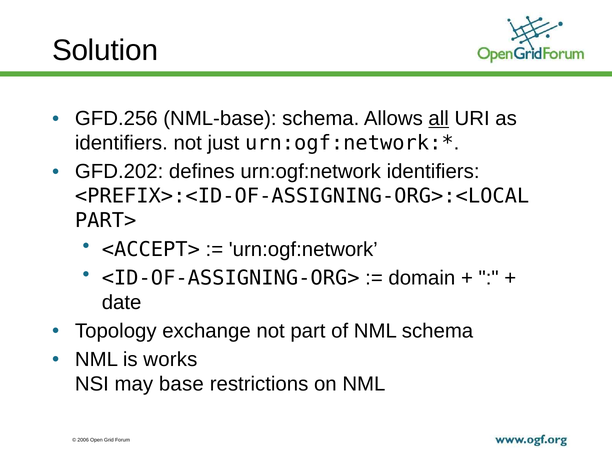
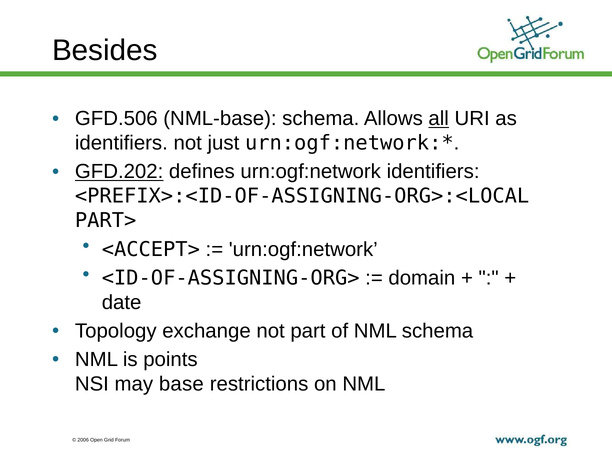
Solution: Solution -> Besides
GFD.256: GFD.256 -> GFD.506
GFD.202 underline: none -> present
works: works -> points
